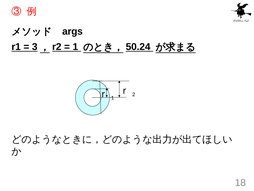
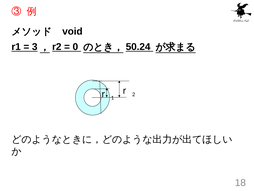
args: args -> void
1 at (75, 47): 1 -> 0
